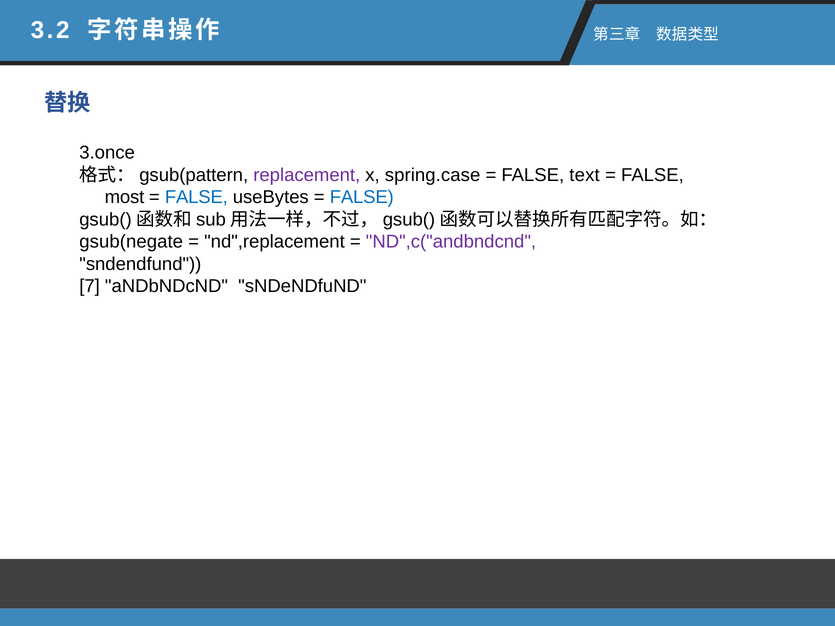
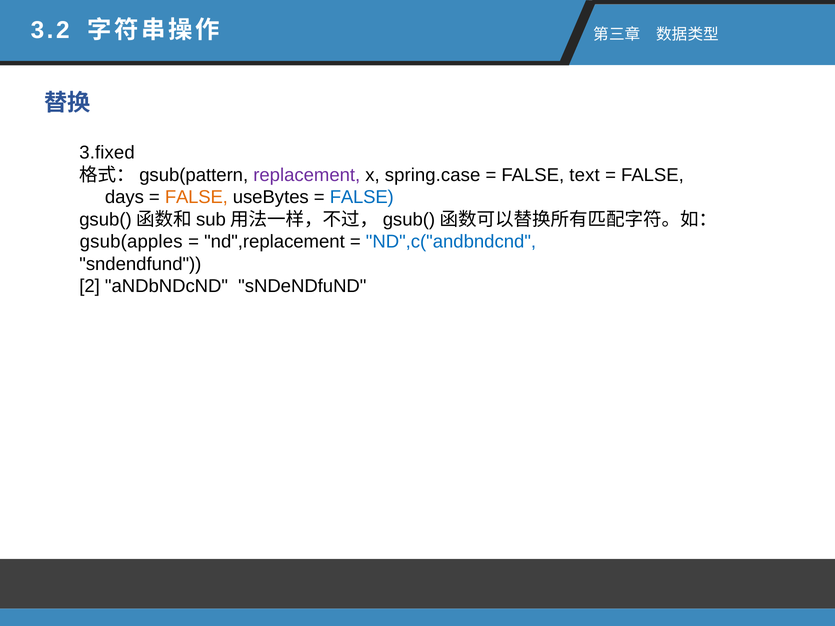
3.once: 3.once -> 3.fixed
most: most -> days
FALSE at (196, 197) colour: blue -> orange
gsub(negate: gsub(negate -> gsub(apples
ND",c("andbndcnd colour: purple -> blue
7: 7 -> 2
